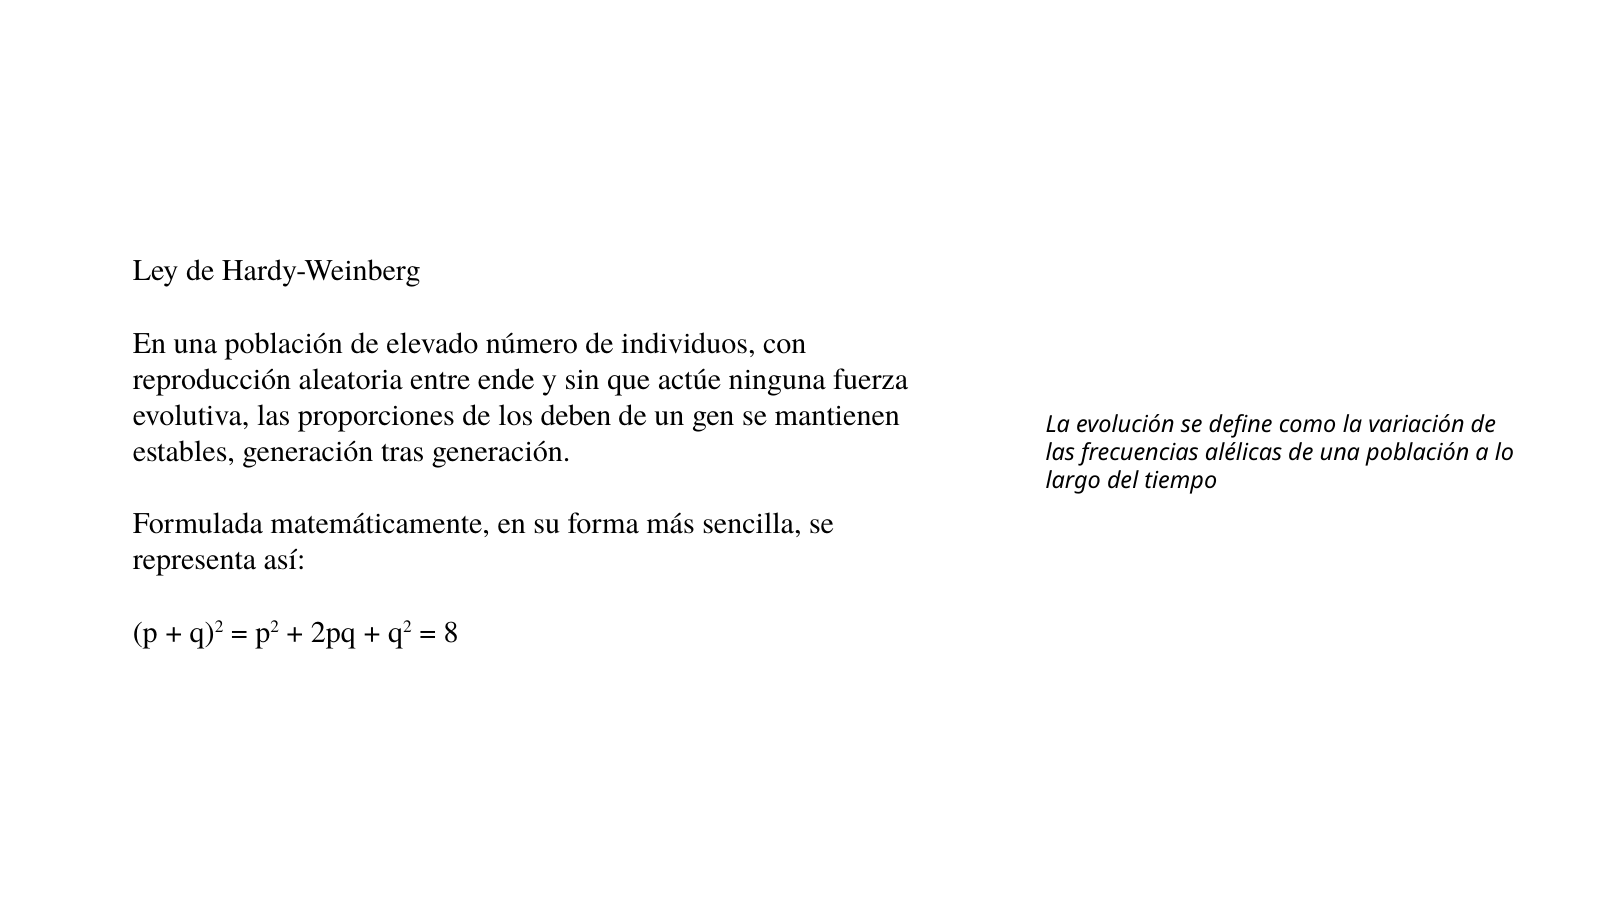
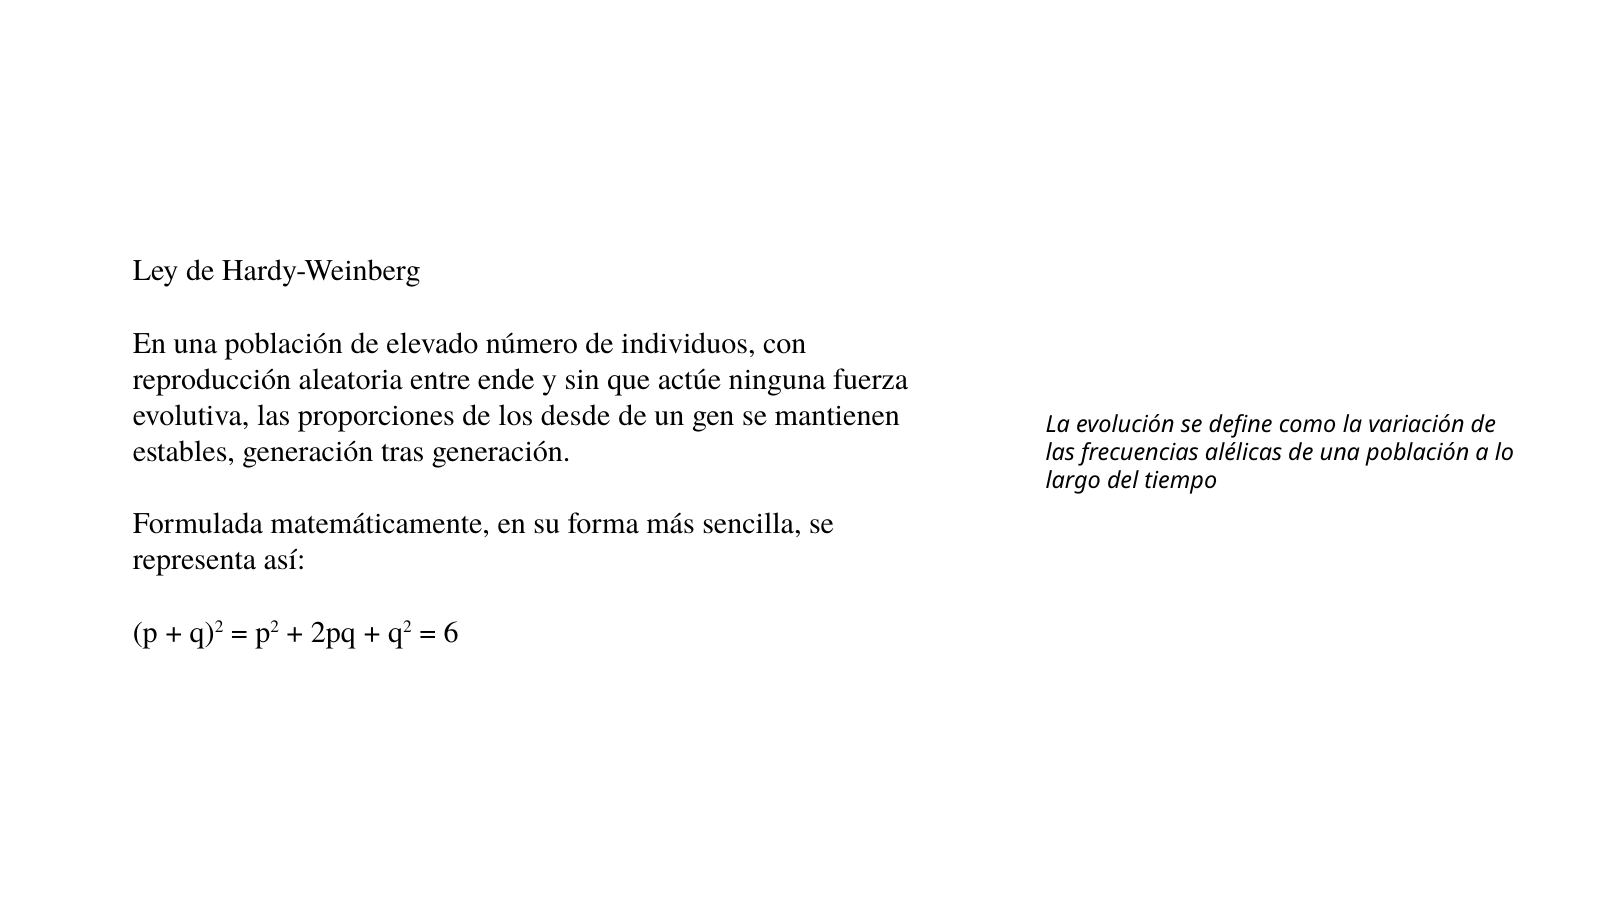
deben: deben -> desde
8: 8 -> 6
